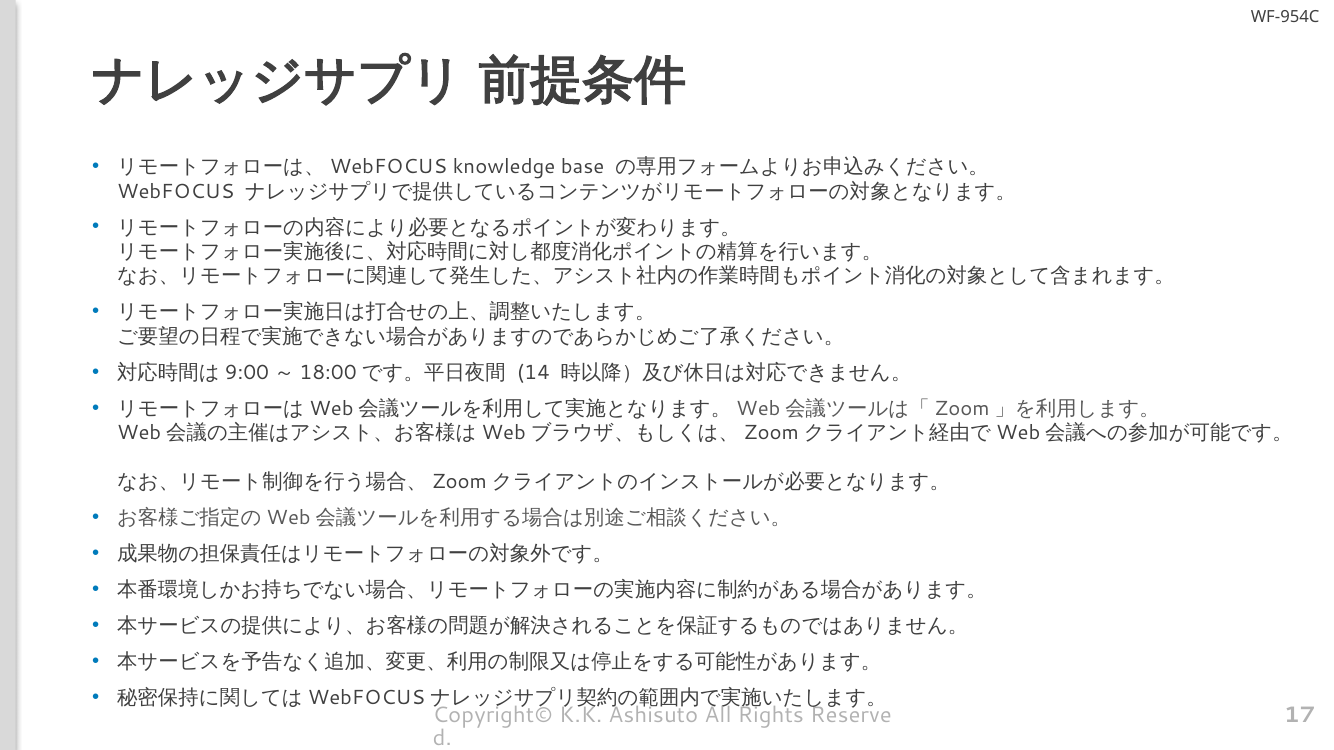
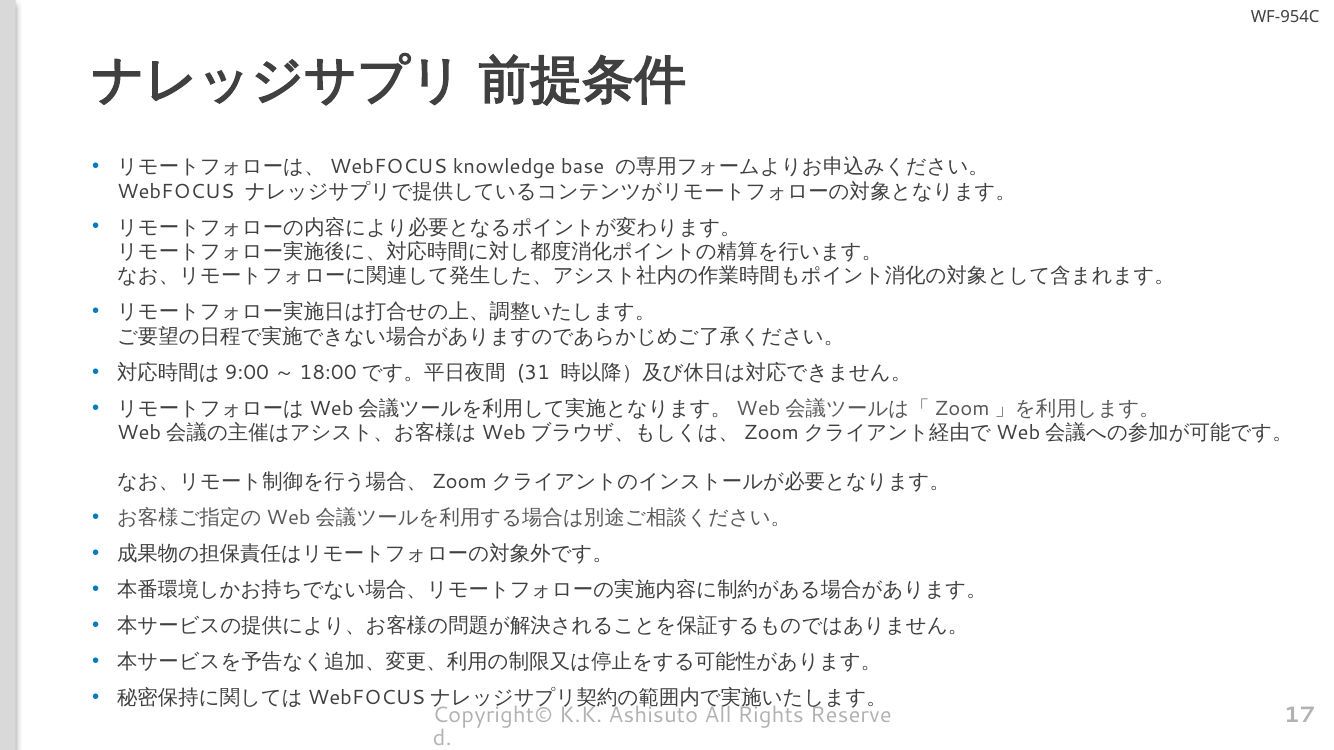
14: 14 -> 31
